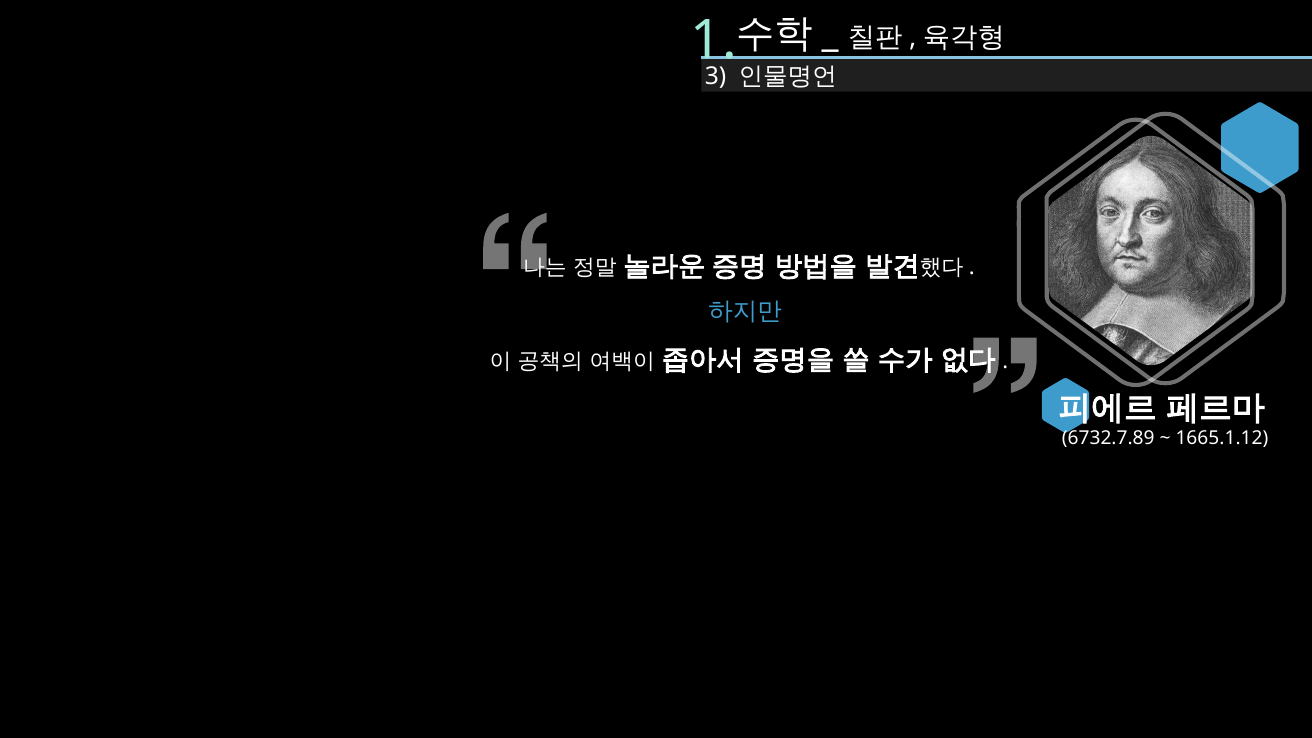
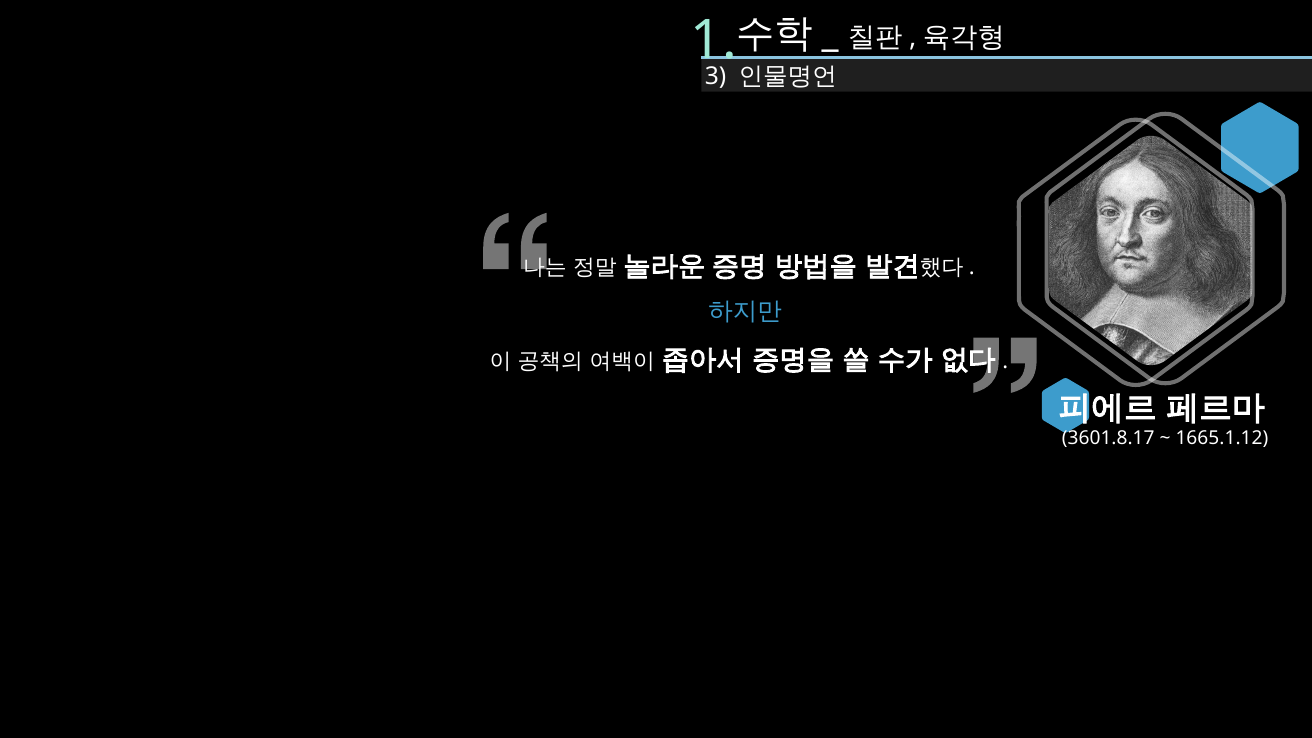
6732.7.89: 6732.7.89 -> 3601.8.17
